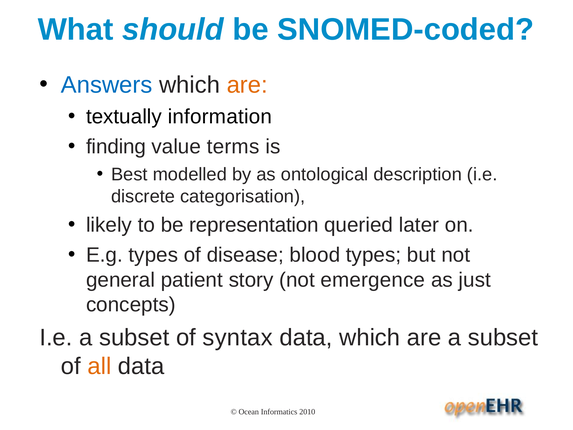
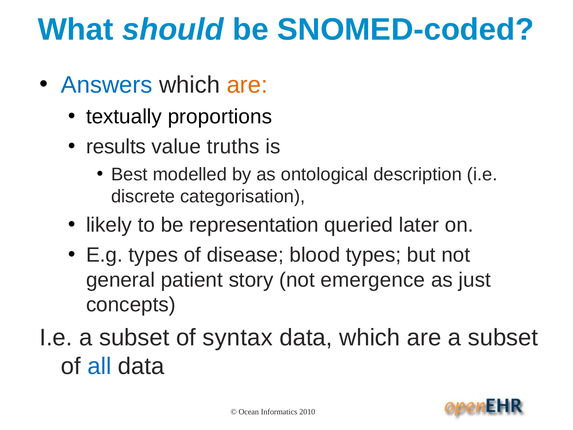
information: information -> proportions
finding: finding -> results
terms: terms -> truths
all colour: orange -> blue
